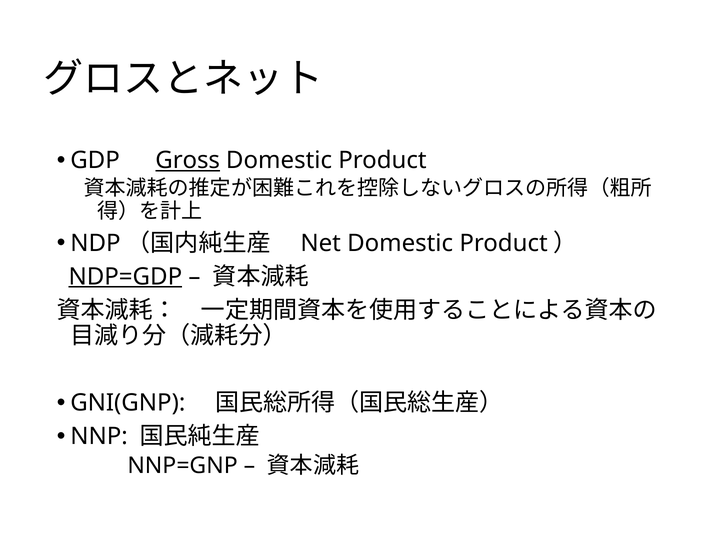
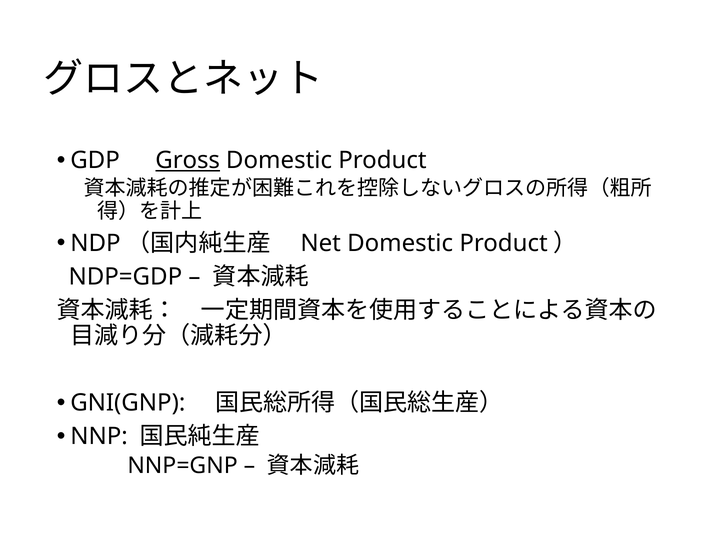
NDP=GDP underline: present -> none
